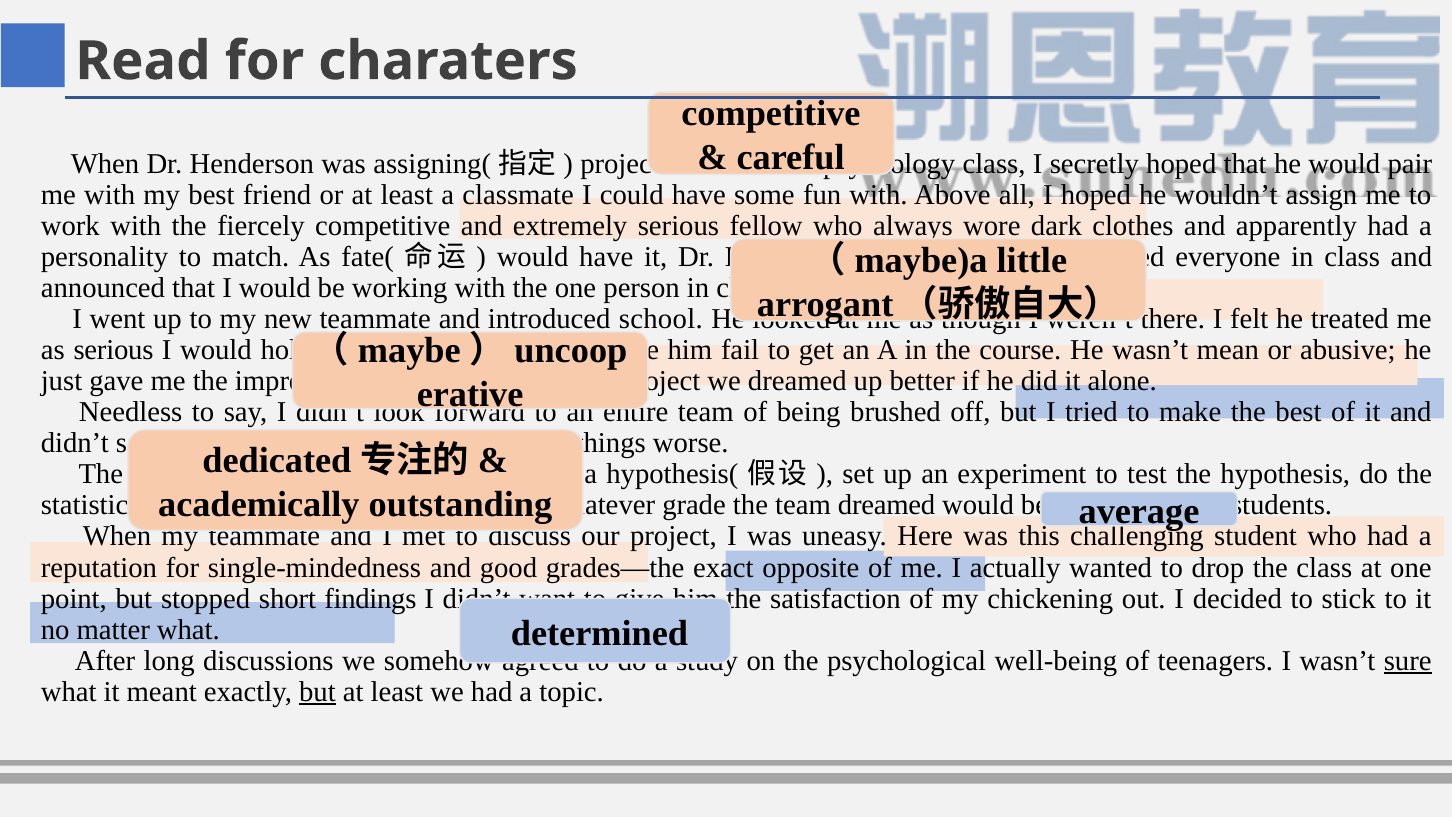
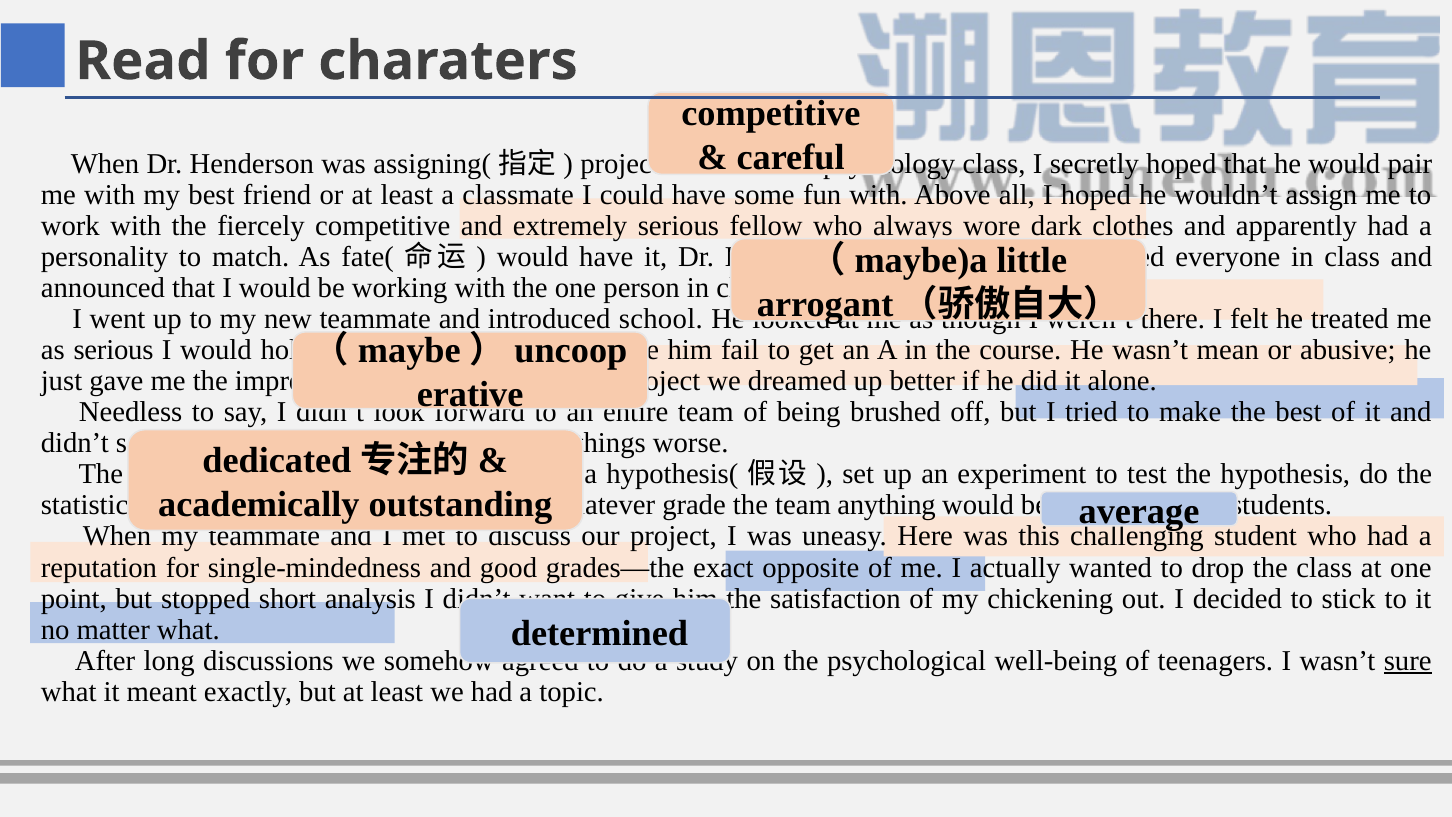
team dreamed: dreamed -> anything
short findings: findings -> analysis
but at (317, 692) underline: present -> none
